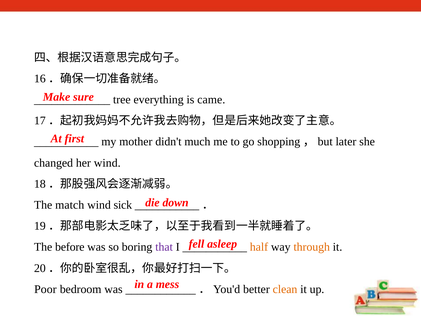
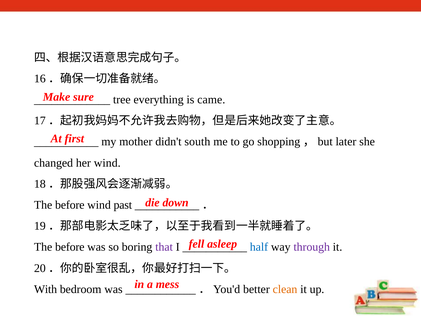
much: much -> south
match at (70, 205): match -> before
sick: sick -> past
half colour: orange -> blue
through colour: orange -> purple
Poor: Poor -> With
